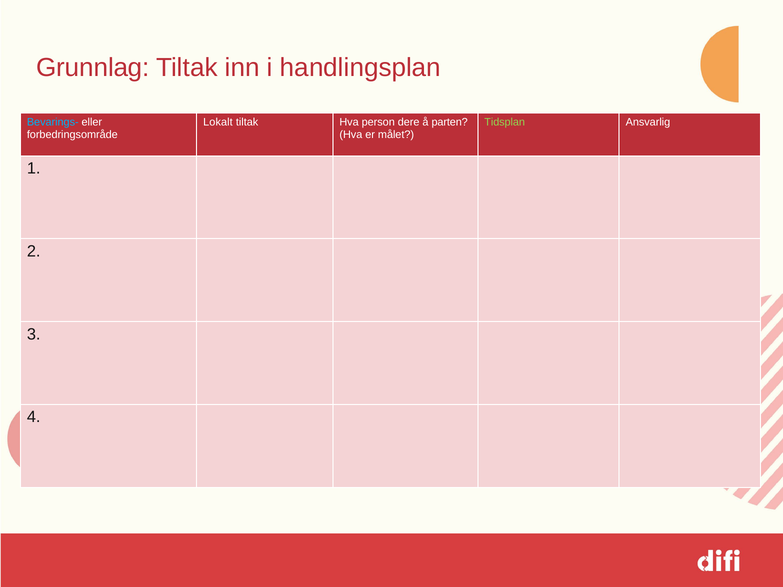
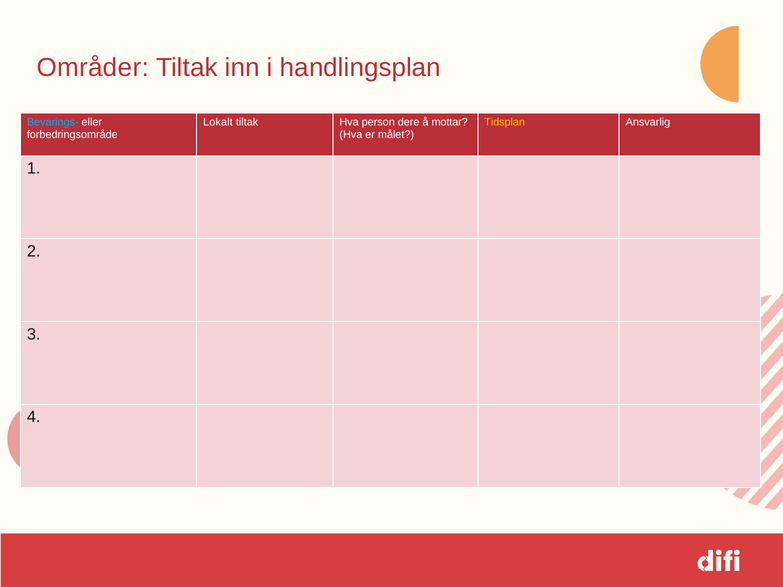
Grunnlag: Grunnlag -> Områder
parten: parten -> mottar
Tidsplan colour: light green -> yellow
